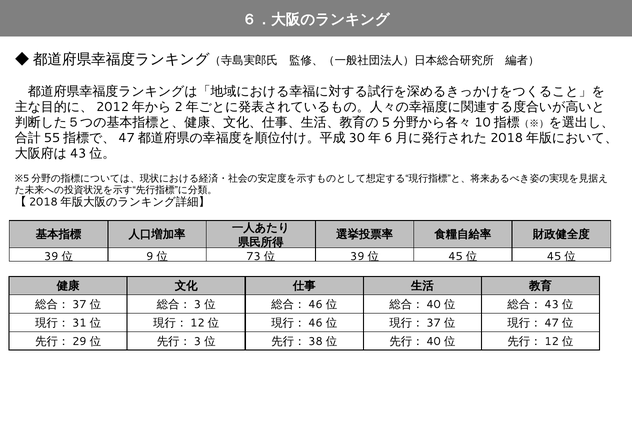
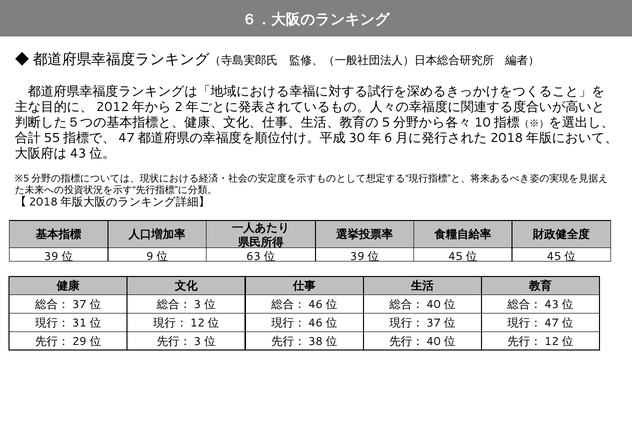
73: 73 -> 63
